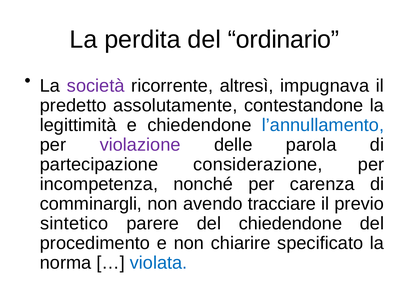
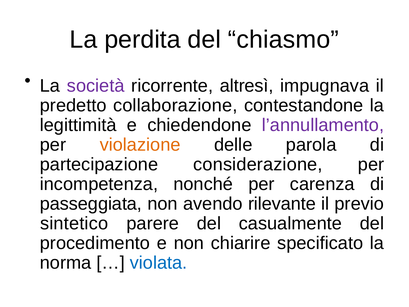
ordinario: ordinario -> chiasmo
assolutamente: assolutamente -> collaborazione
l’annullamento colour: blue -> purple
violazione colour: purple -> orange
comminargli: comminargli -> passeggiata
tracciare: tracciare -> rilevante
del chiedendone: chiedendone -> casualmente
